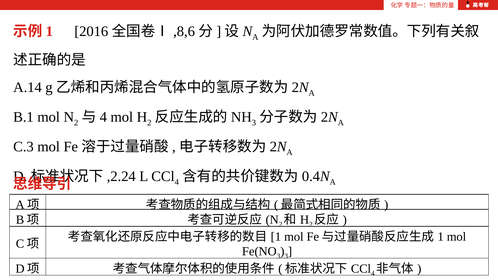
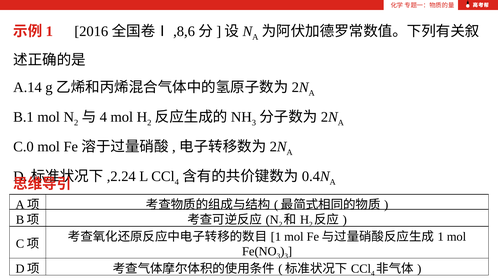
C.3: C.3 -> C.0
